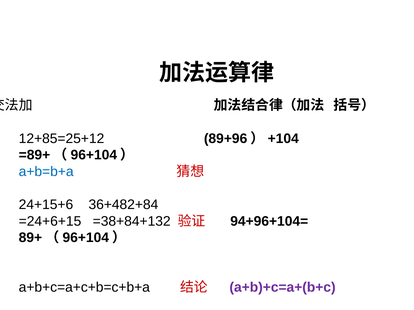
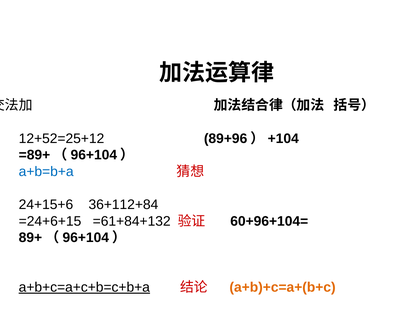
12+85=25+12: 12+85=25+12 -> 12+52=25+12
36+482+84: 36+482+84 -> 36+112+84
=38+84+132: =38+84+132 -> =61+84+132
94+96+104=: 94+96+104= -> 60+96+104=
a+b+c=a+c+b=c+b+a underline: none -> present
a+b)+c=a+(b+c colour: purple -> orange
